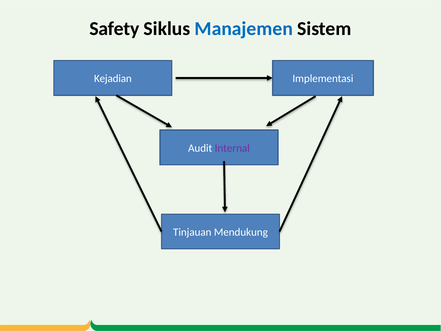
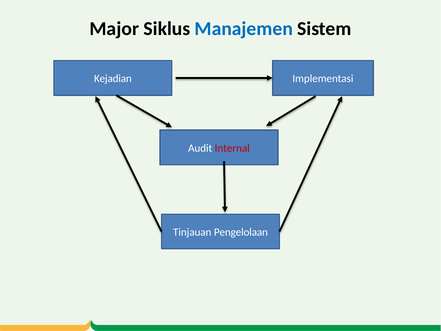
Safety: Safety -> Major
Internal colour: purple -> red
Mendukung: Mendukung -> Pengelolaan
